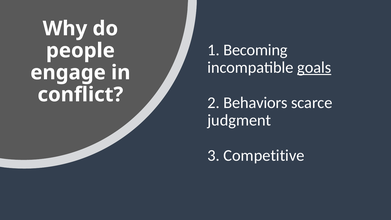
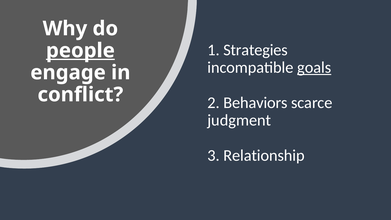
Becoming: Becoming -> Strategies
people underline: none -> present
Competitive: Competitive -> Relationship
